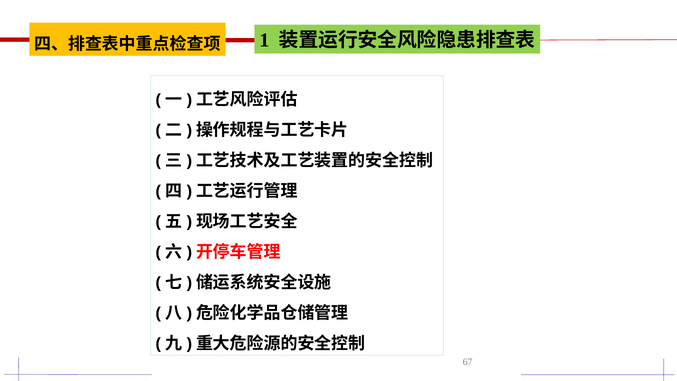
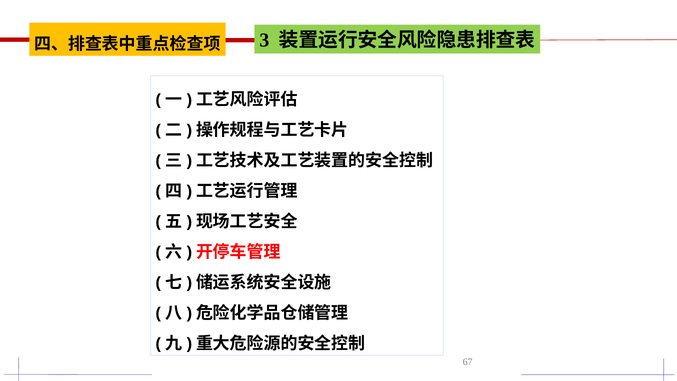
1: 1 -> 3
